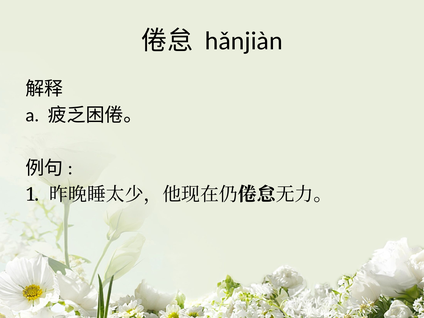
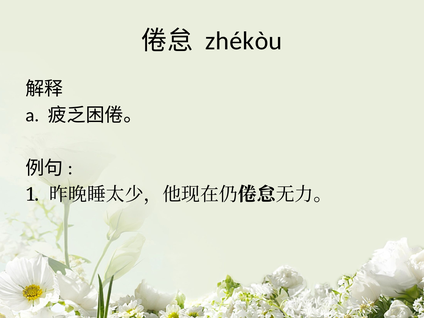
hǎnjiàn: hǎnjiàn -> zhékòu
